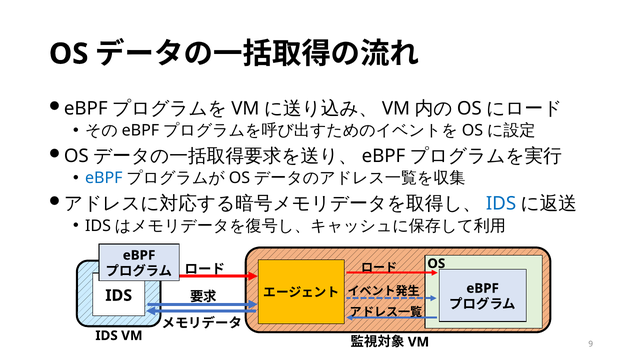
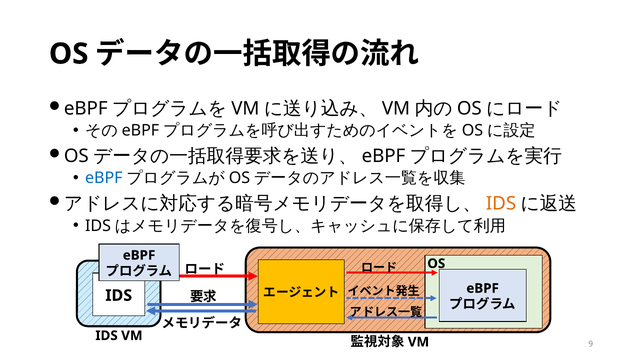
IDS at (501, 204) colour: blue -> orange
